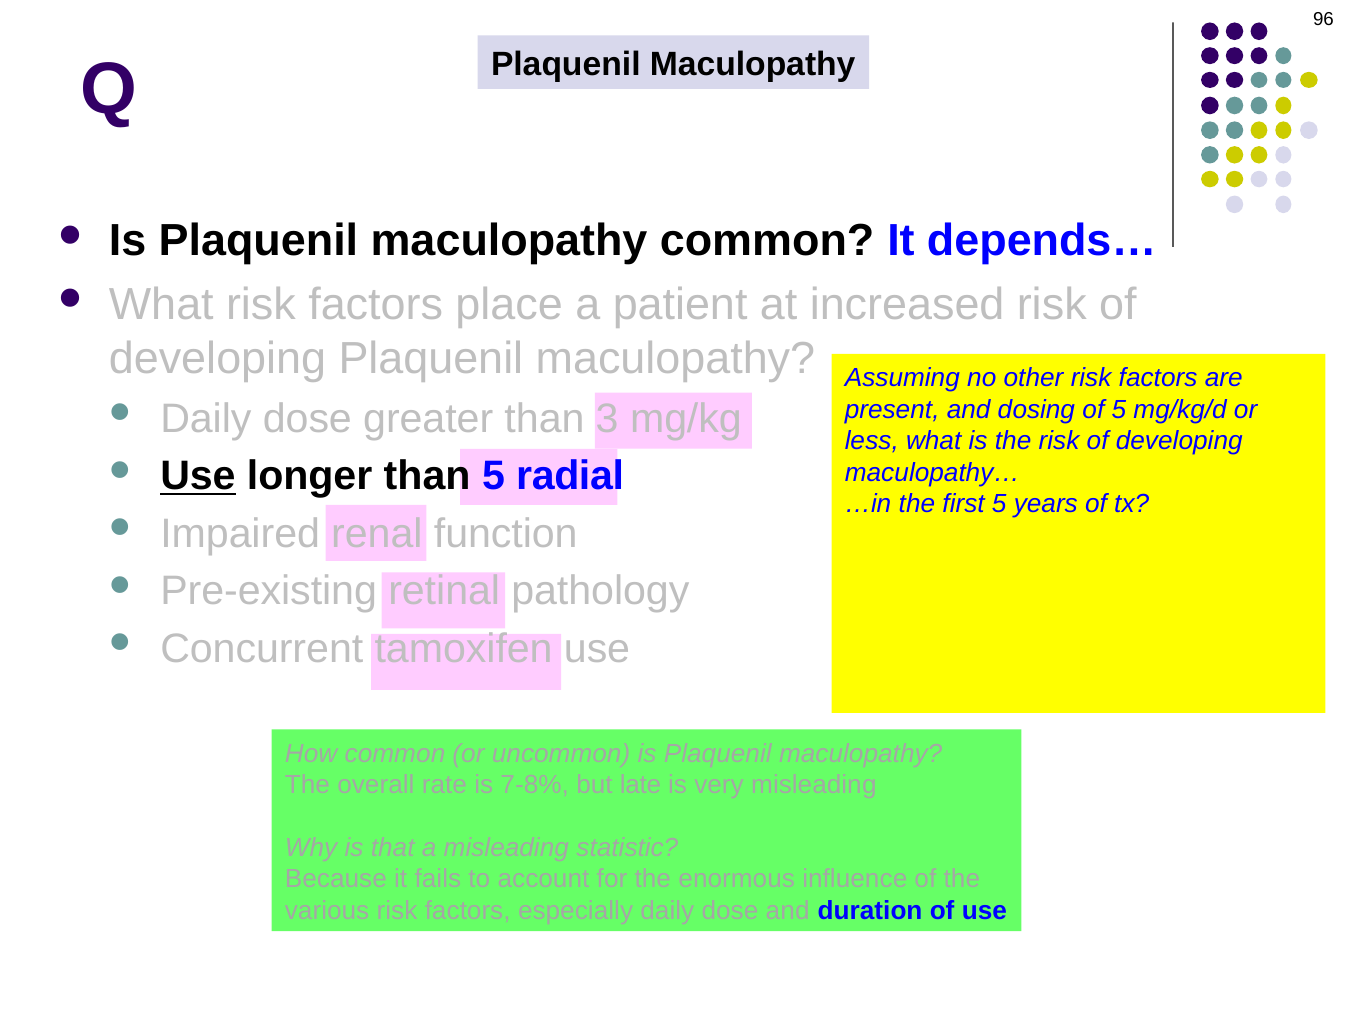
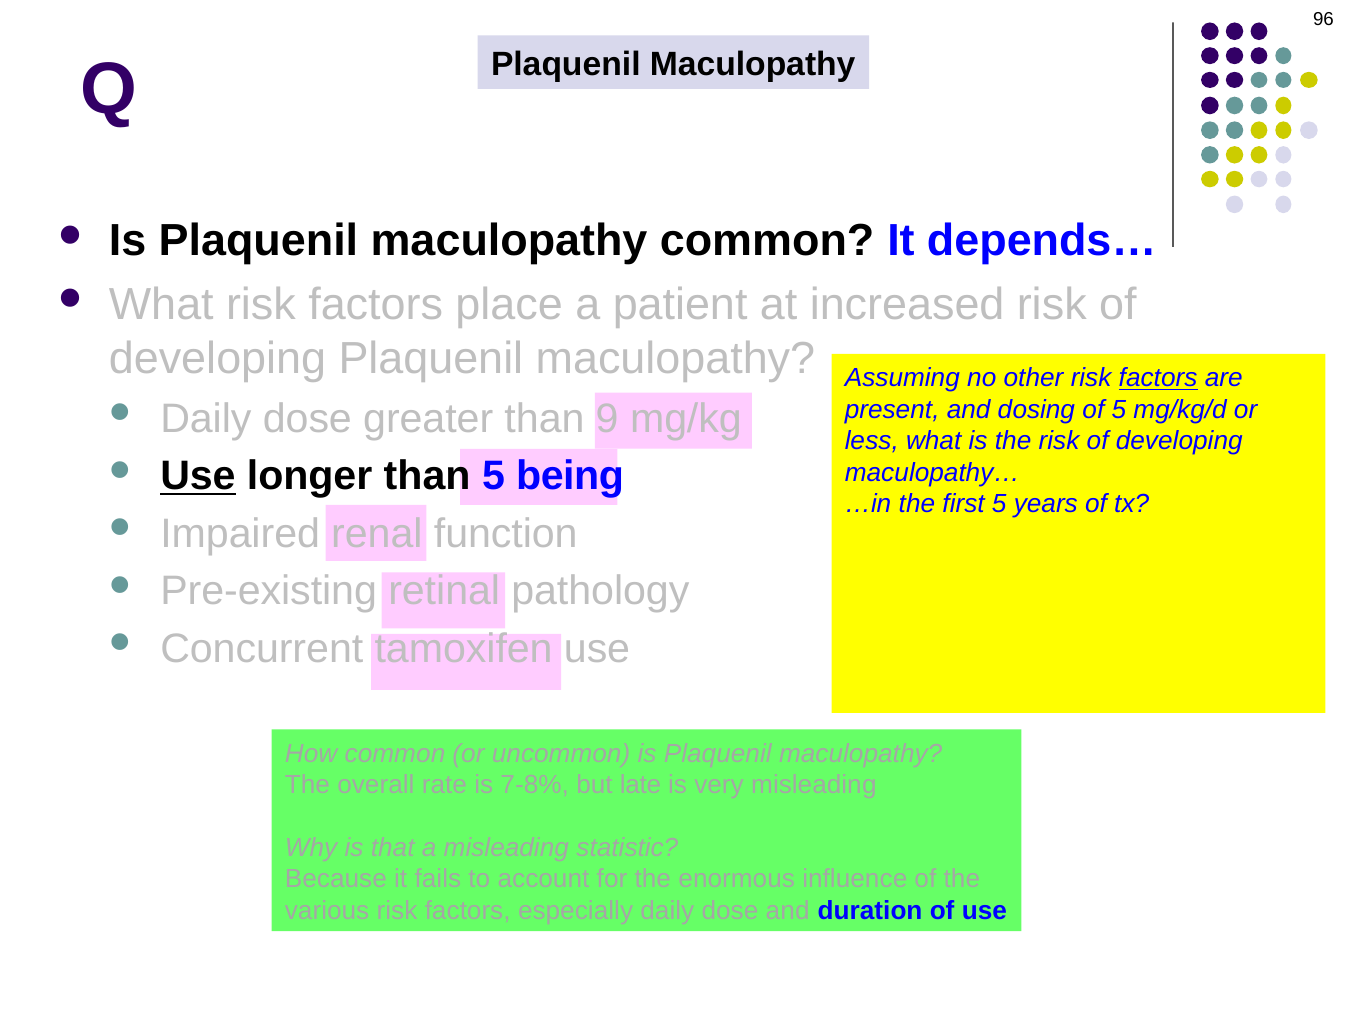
factors at (1158, 378) underline: none -> present
3: 3 -> 9
radial: radial -> being
